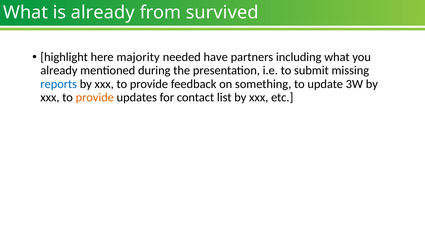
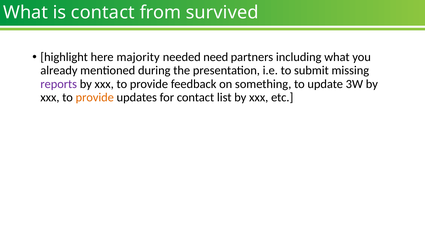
is already: already -> contact
have: have -> need
reports colour: blue -> purple
